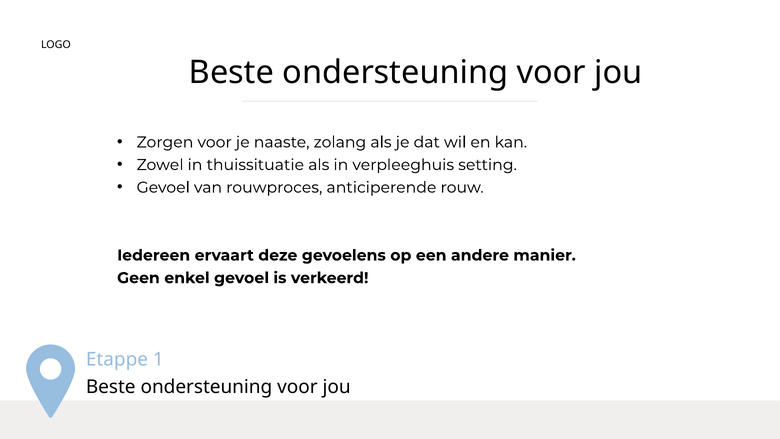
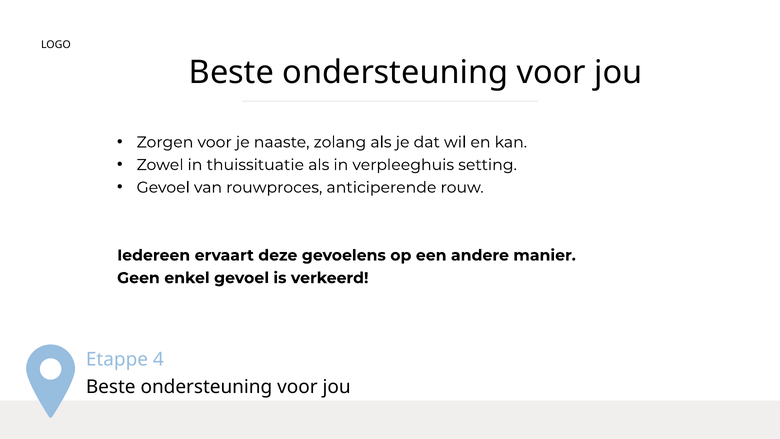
1: 1 -> 4
